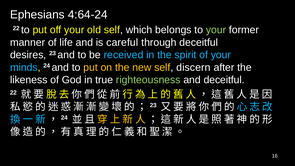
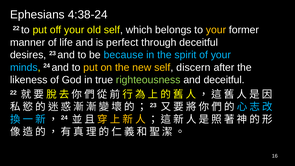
4:64-24: 4:64-24 -> 4:38-24
your at (216, 30) colour: light green -> yellow
careful: careful -> perfect
received: received -> because
